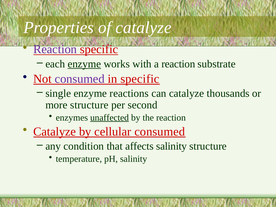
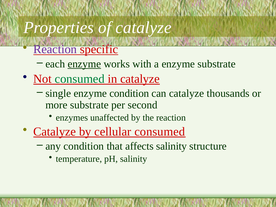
a reaction: reaction -> enzyme
consumed at (80, 79) colour: purple -> green
in specific: specific -> catalyze
enzyme reactions: reactions -> condition
more structure: structure -> substrate
unaffected underline: present -> none
